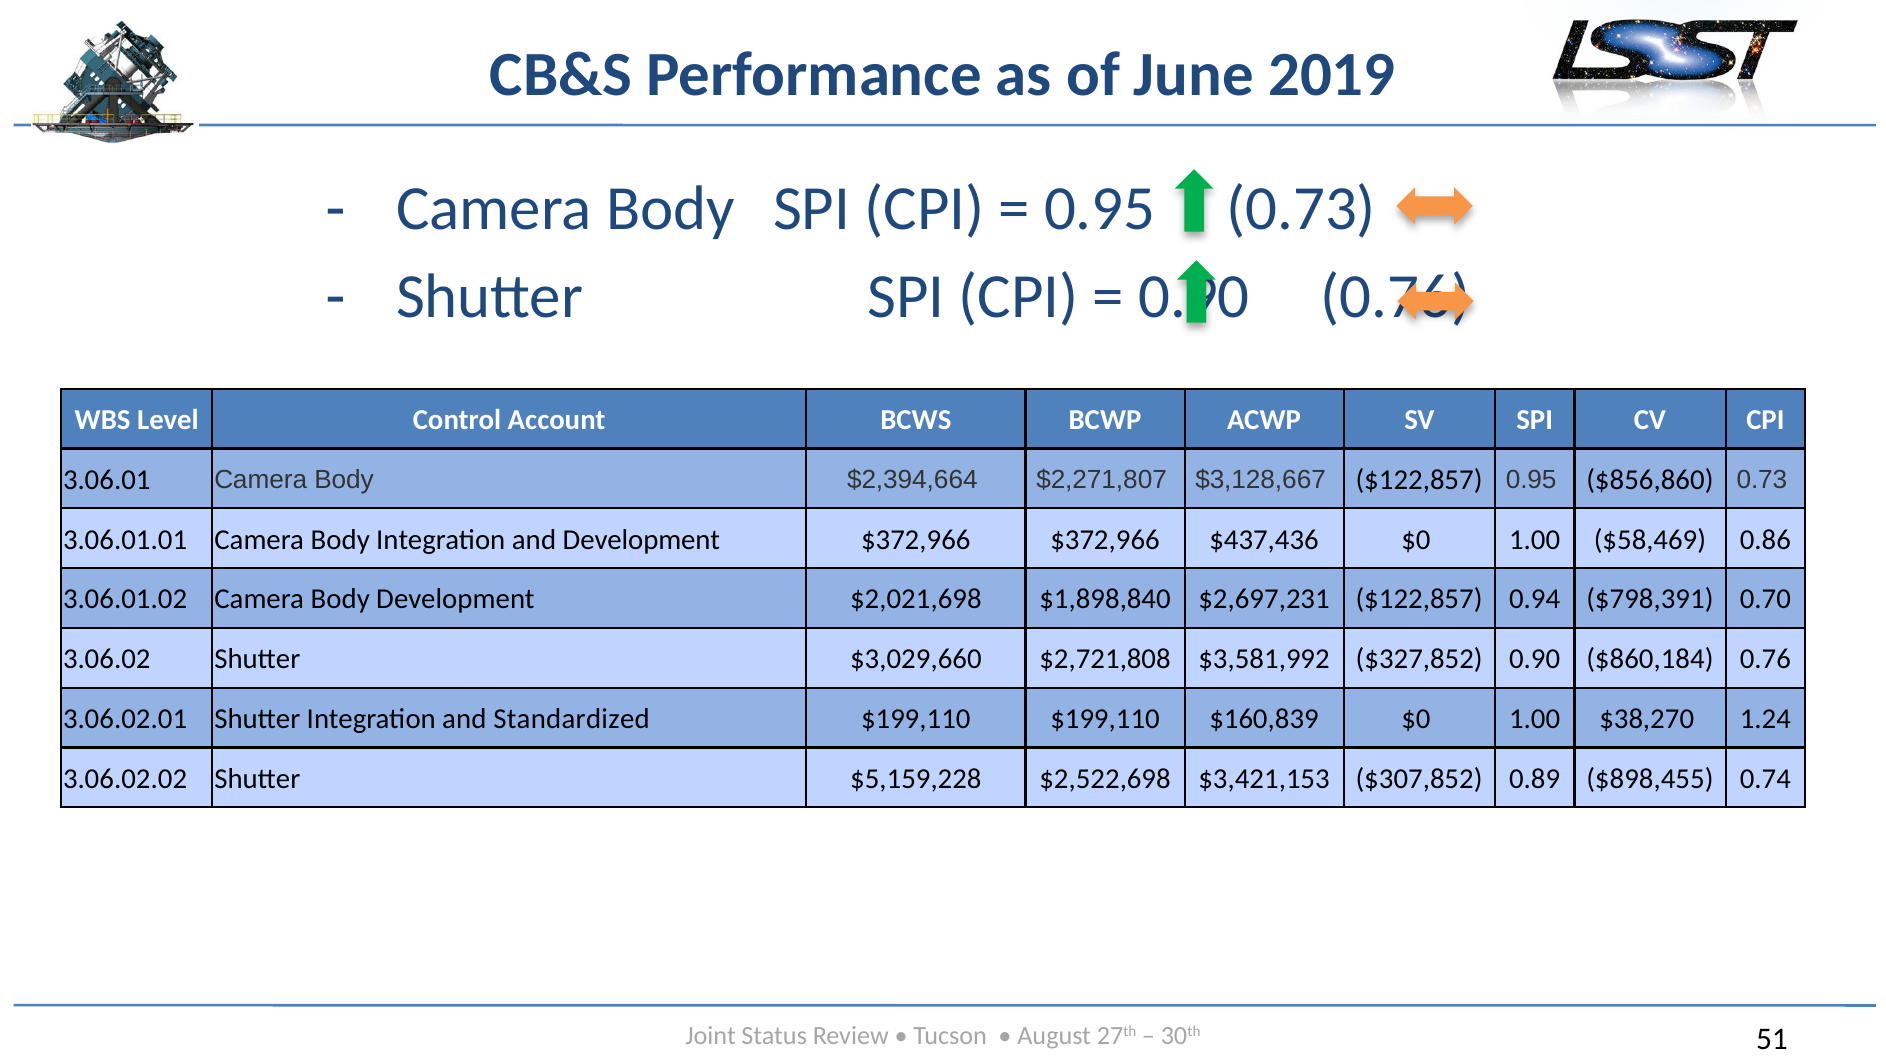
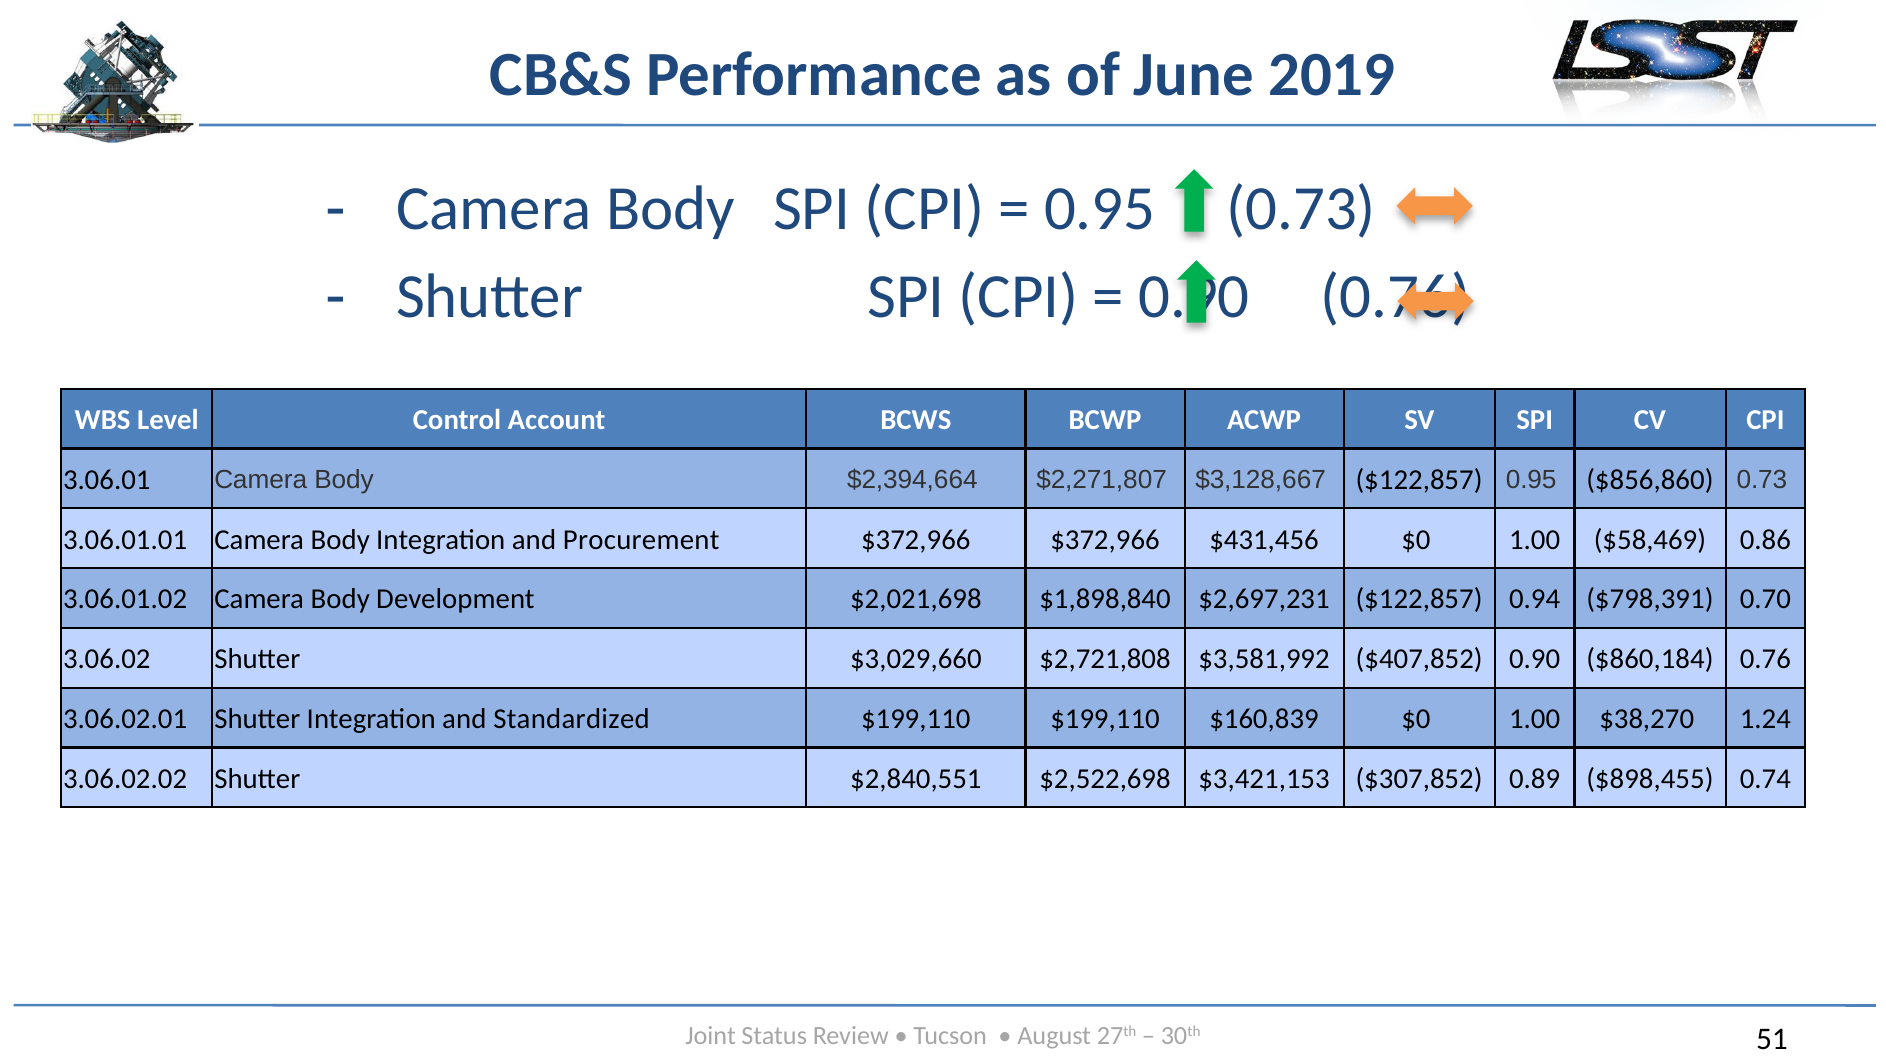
and Development: Development -> Procurement
$437,436: $437,436 -> $431,456
$327,852: $327,852 -> $407,852
$5,159,228: $5,159,228 -> $2,840,551
